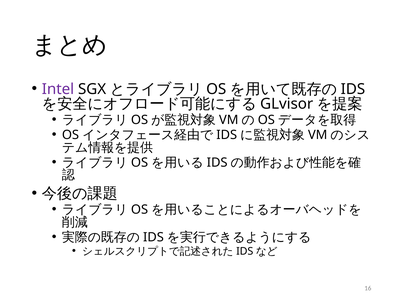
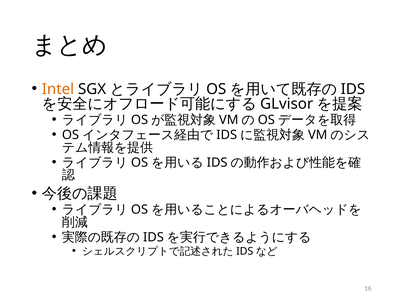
Intel colour: purple -> orange
